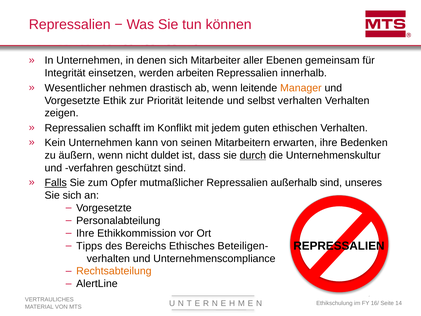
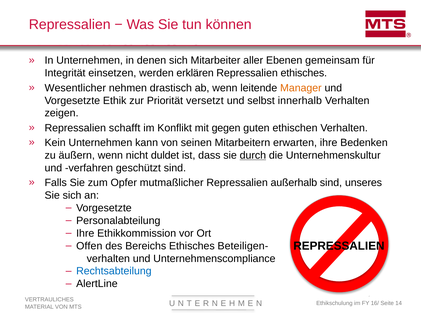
arbeiten: arbeiten -> erklären
Repressalien innerhalb: innerhalb -> ethisches
Priorität leitende: leitende -> versetzt
selbst verhalten: verhalten -> innerhalb
jedem: jedem -> gegen
Falls underline: present -> none
Tipps: Tipps -> Offen
Rechtsabteilung colour: orange -> blue
